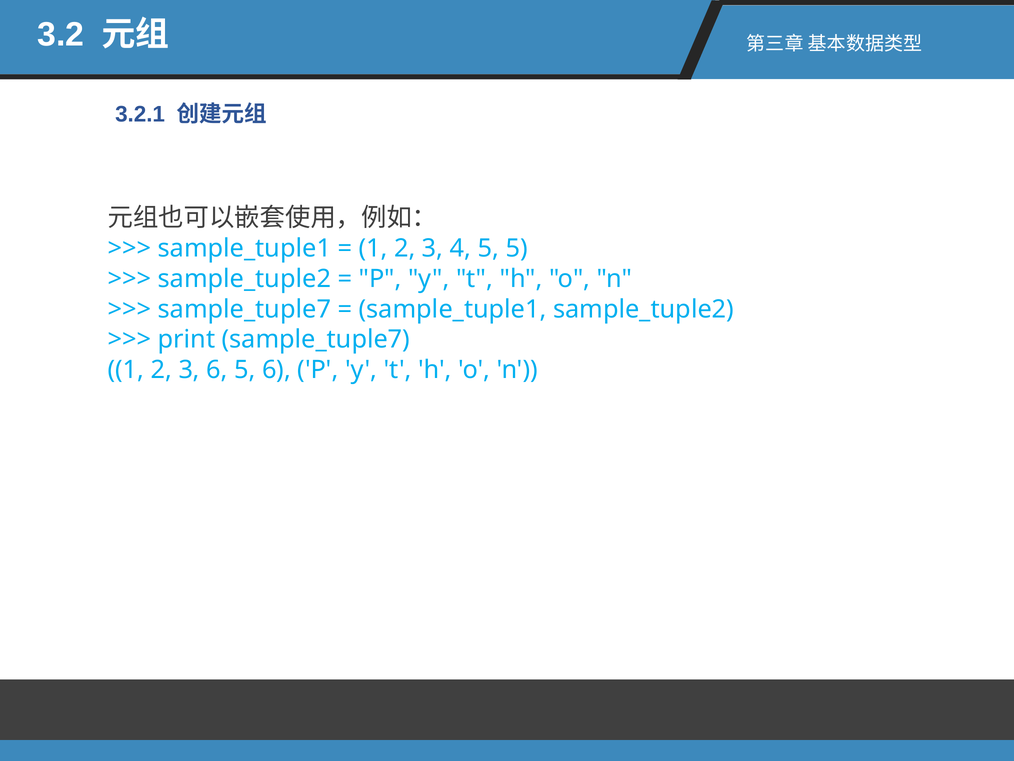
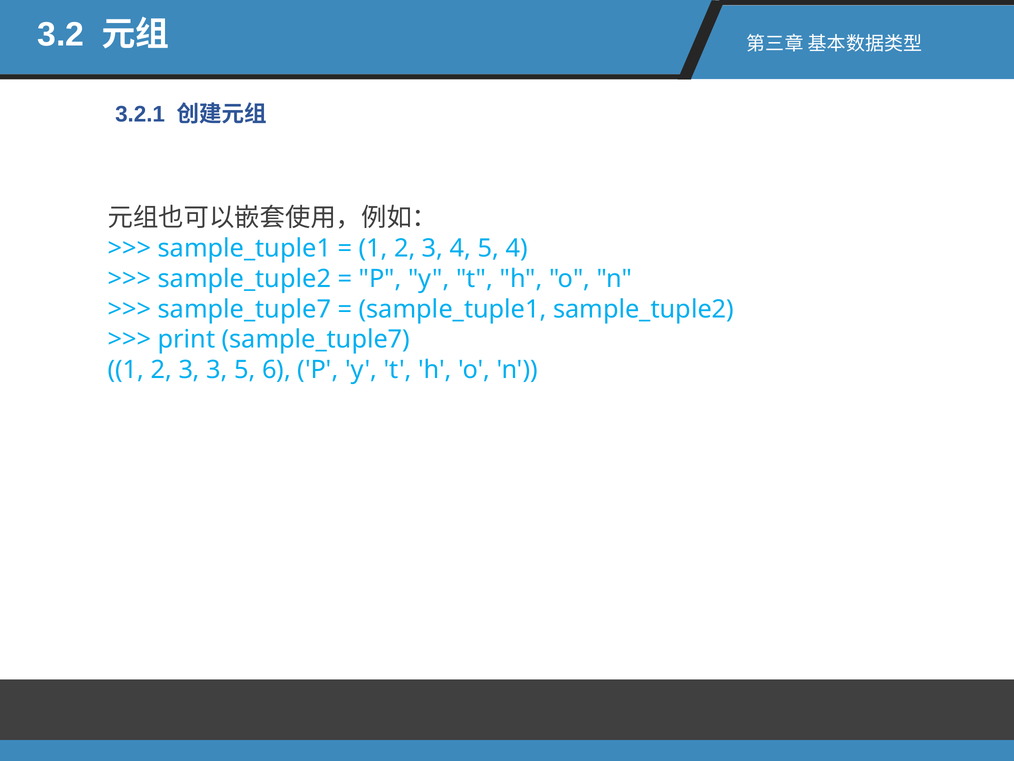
5 5: 5 -> 4
3 6: 6 -> 3
